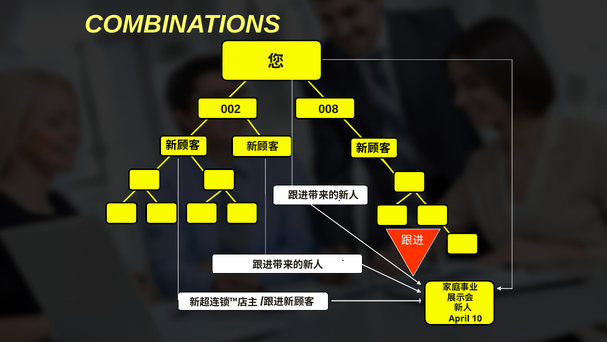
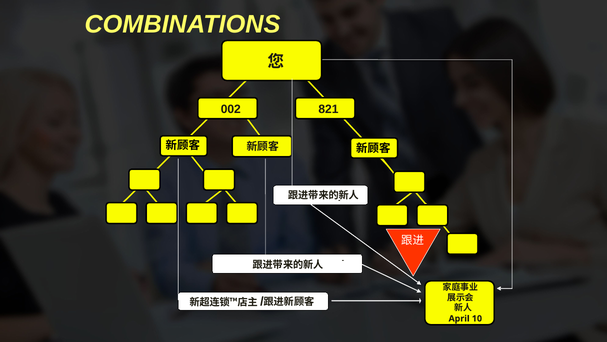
008: 008 -> 821
